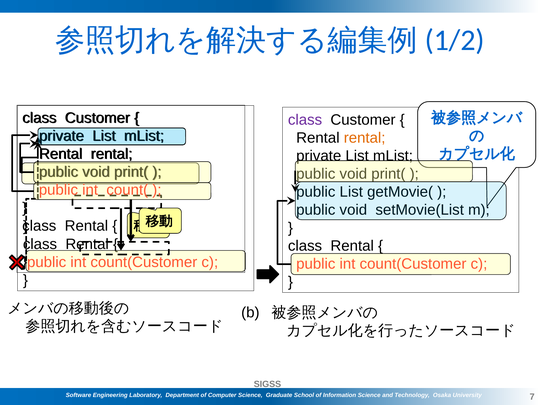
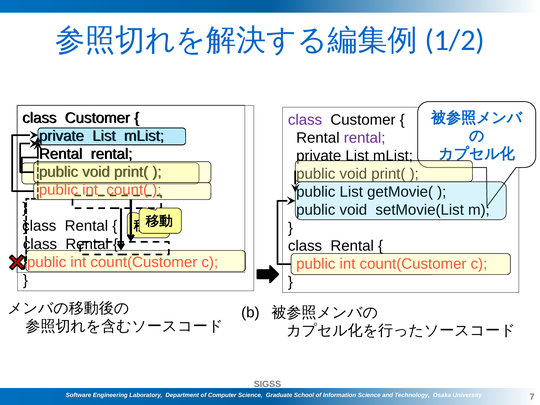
rental at (365, 138) colour: orange -> purple
